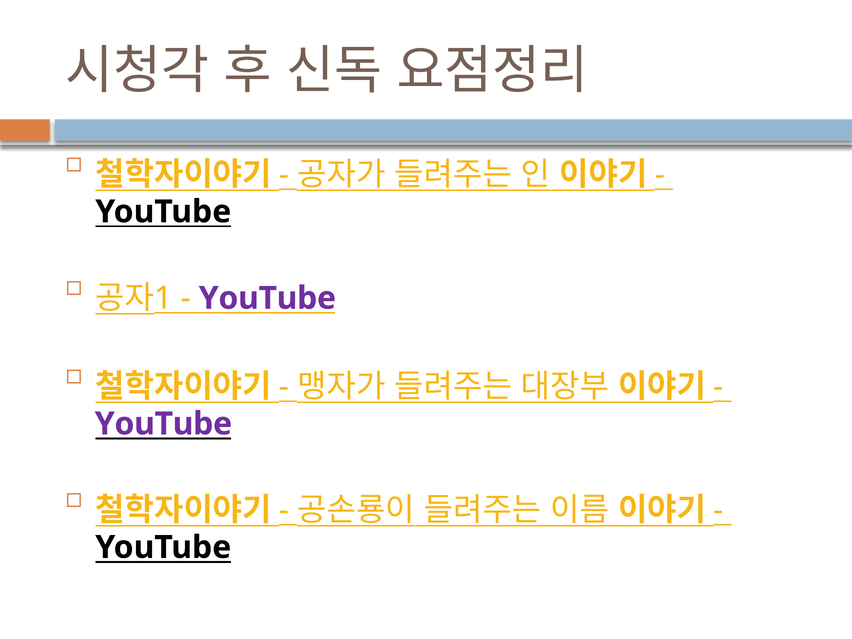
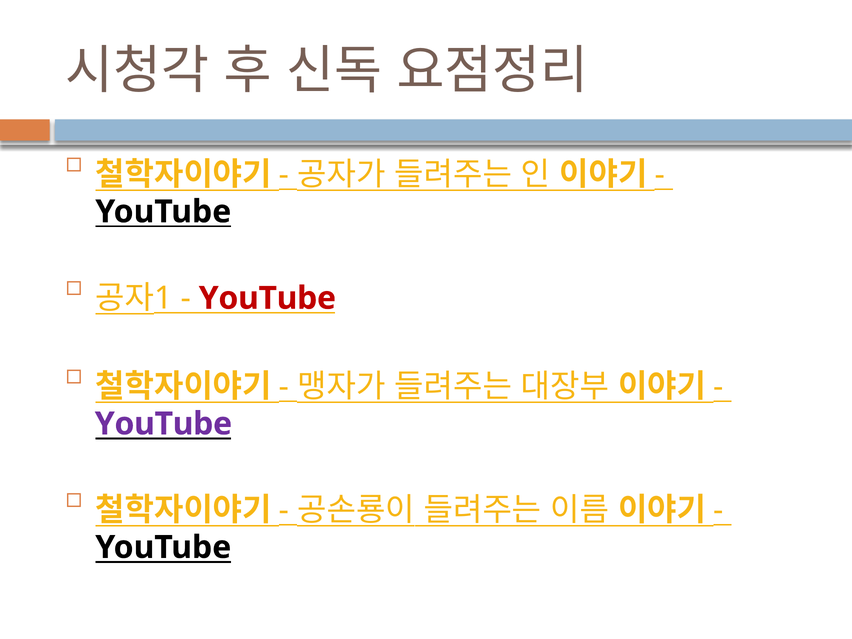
YouTube at (267, 298) colour: purple -> red
